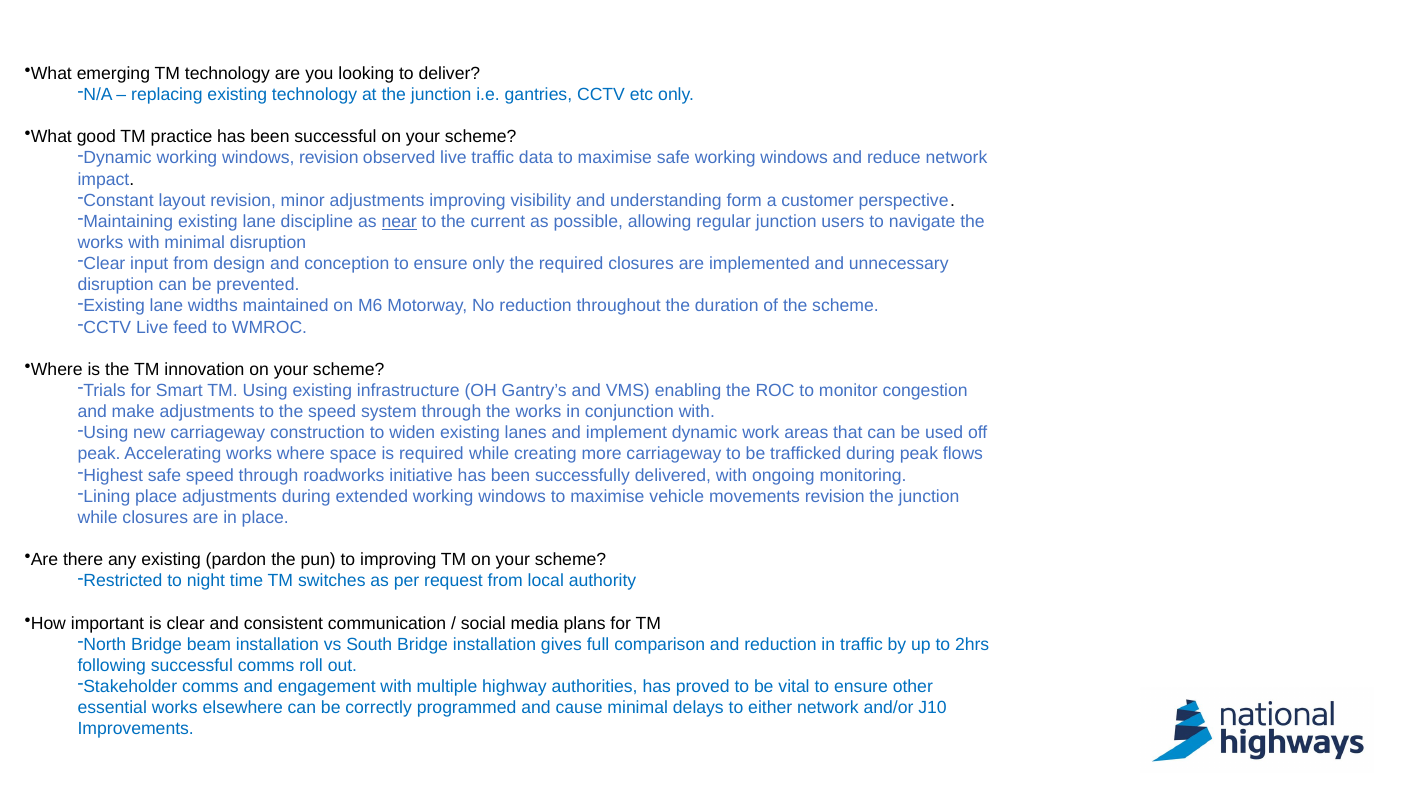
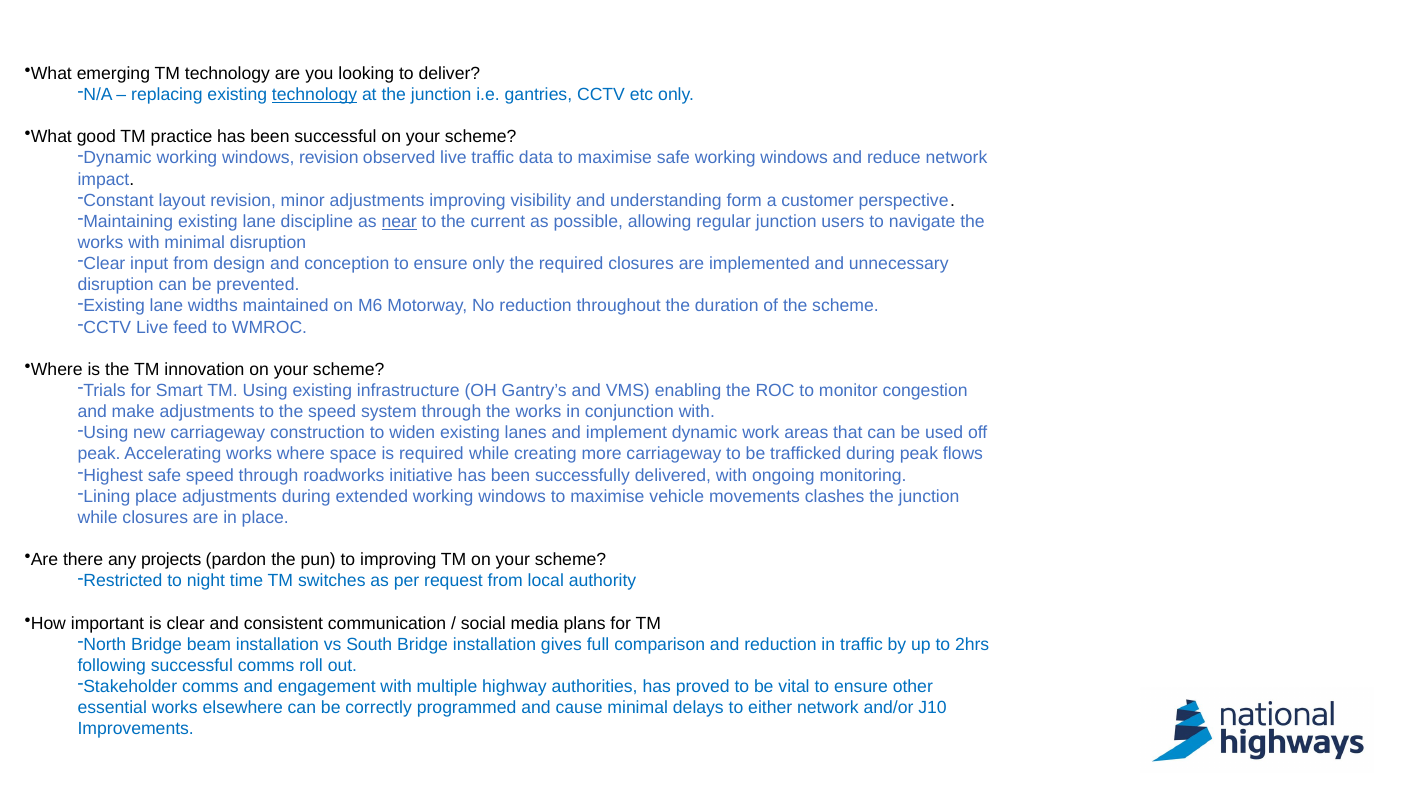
technology at (315, 95) underline: none -> present
movements revision: revision -> clashes
any existing: existing -> projects
